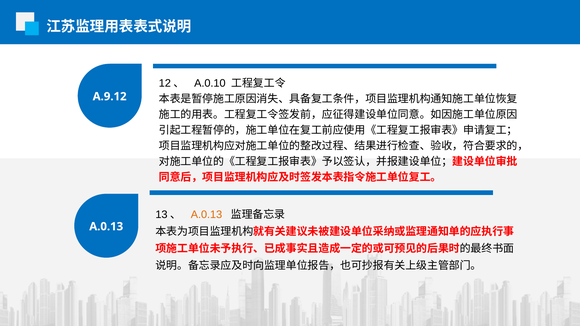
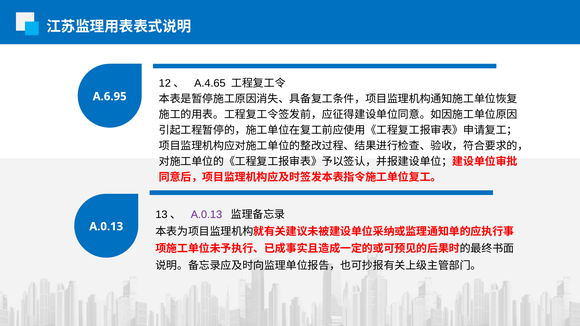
A.0.10: A.0.10 -> A.4.65
A.9.12: A.9.12 -> A.6.95
A.0.13 at (206, 215) colour: orange -> purple
